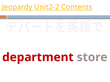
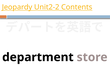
department colour: red -> black
